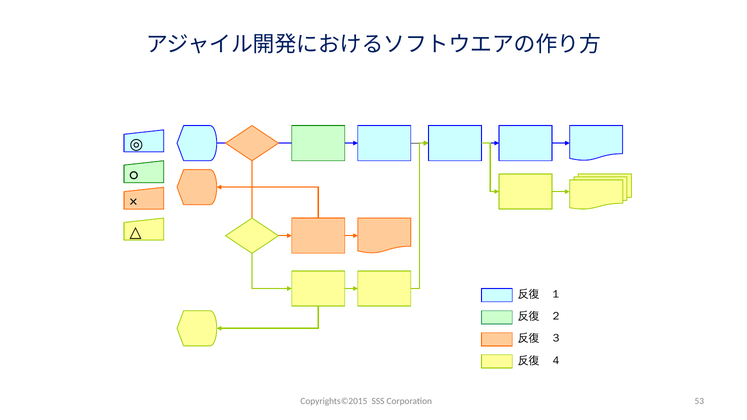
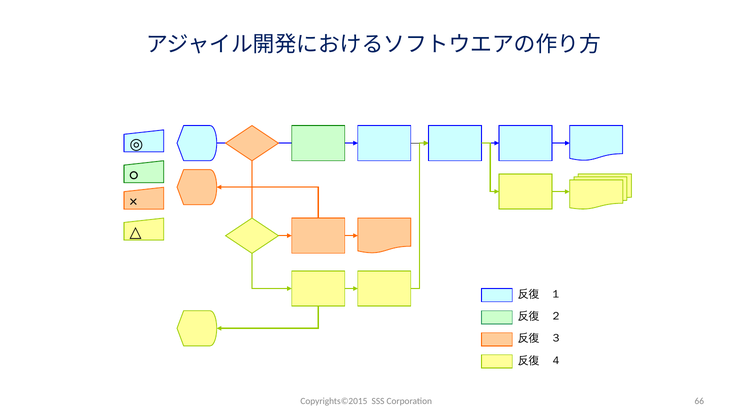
53: 53 -> 66
